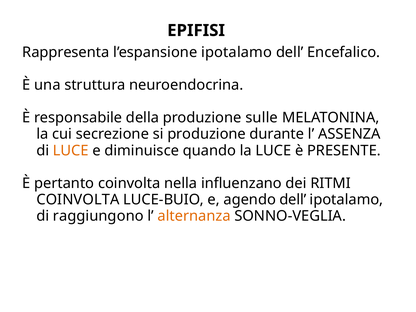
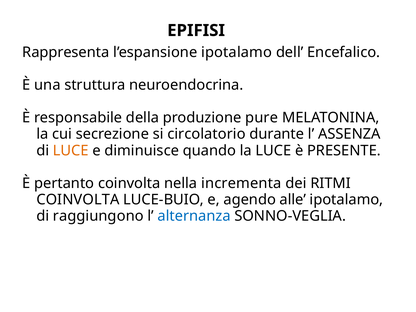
sulle: sulle -> pure
si produzione: produzione -> circolatorio
influenzano: influenzano -> incrementa
agendo dell: dell -> alle
alternanza colour: orange -> blue
